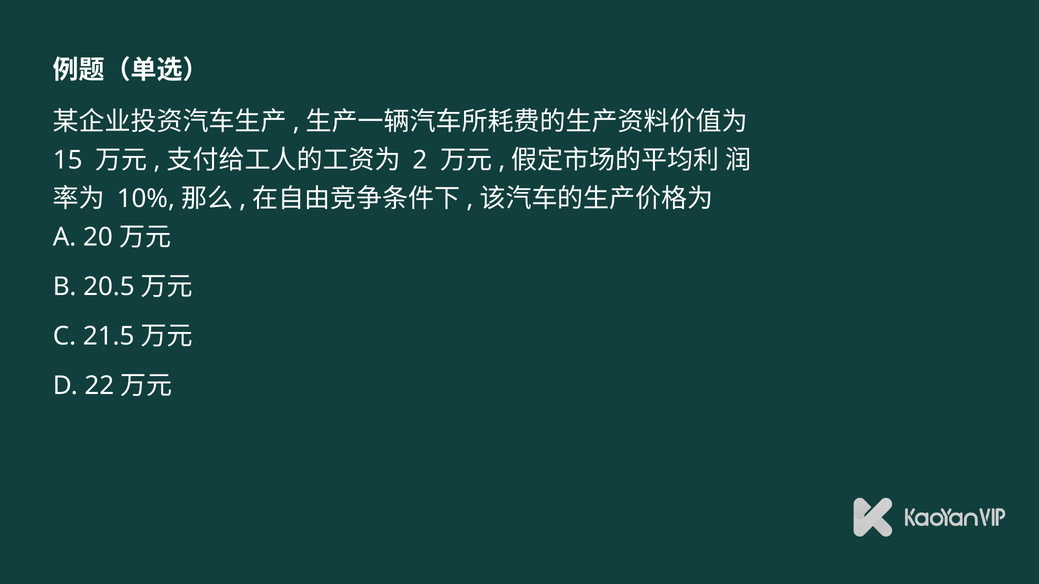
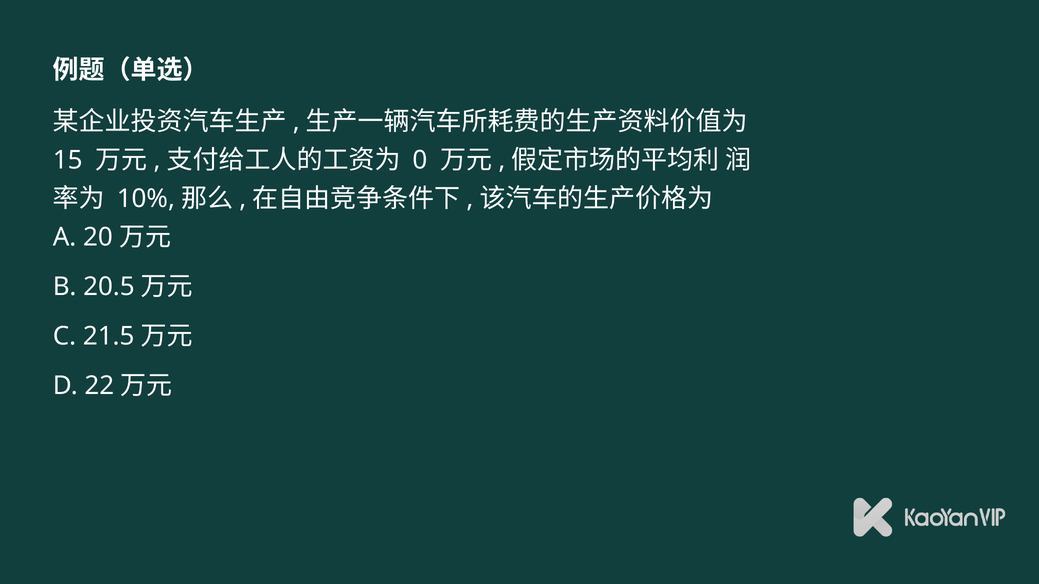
2: 2 -> 0
